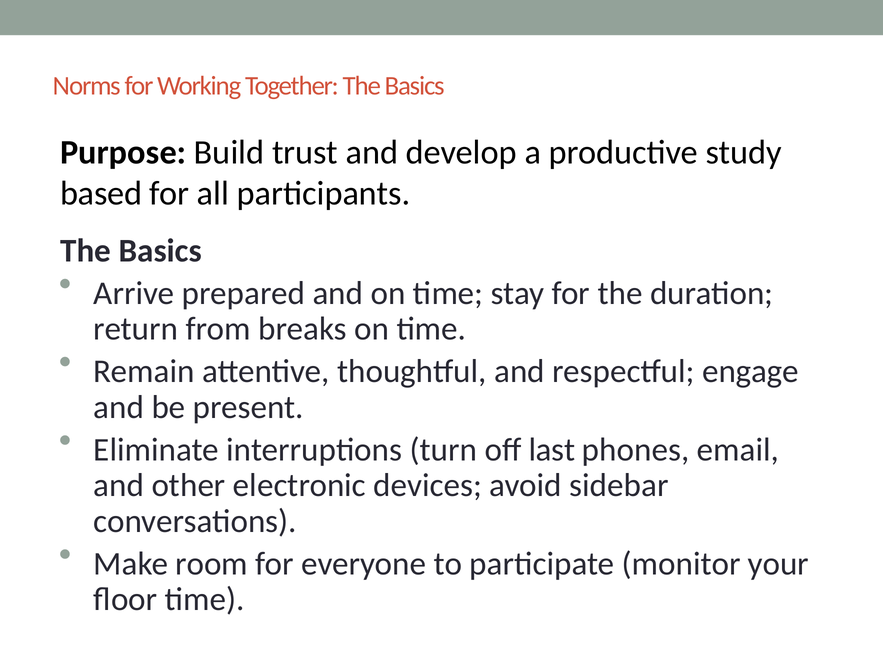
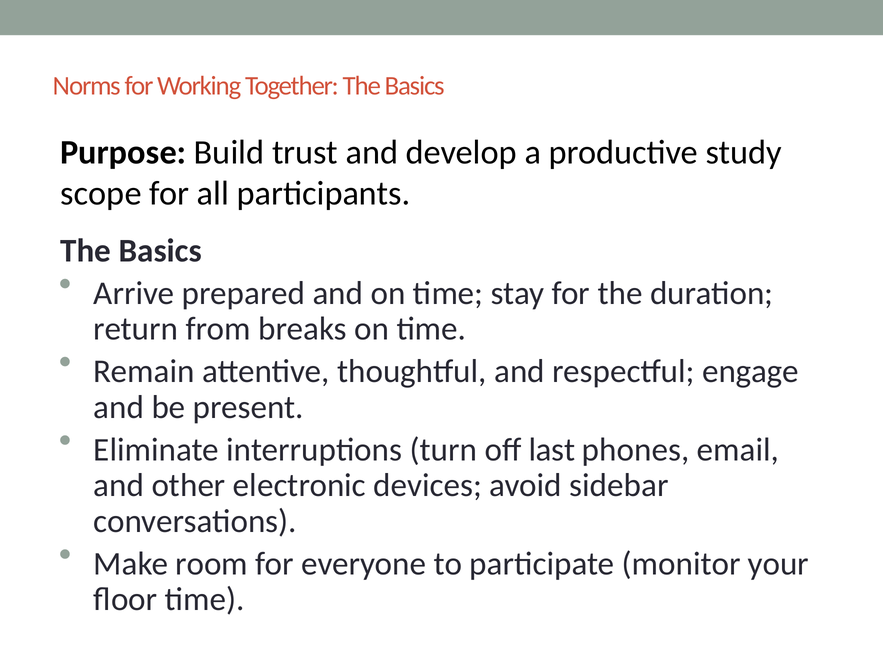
based: based -> scope
